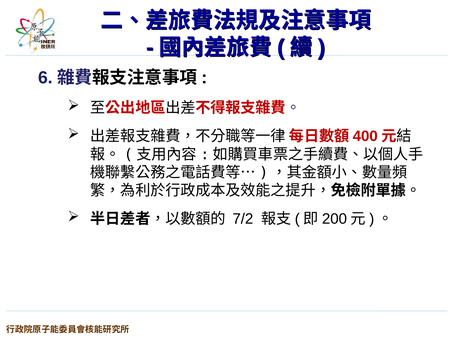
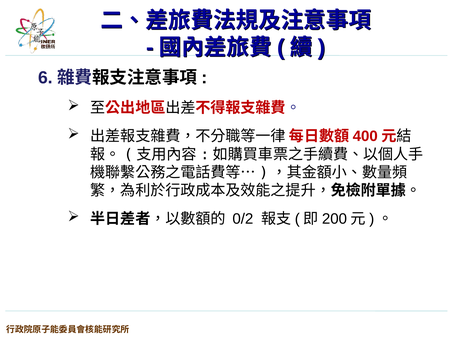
7/2: 7/2 -> 0/2
